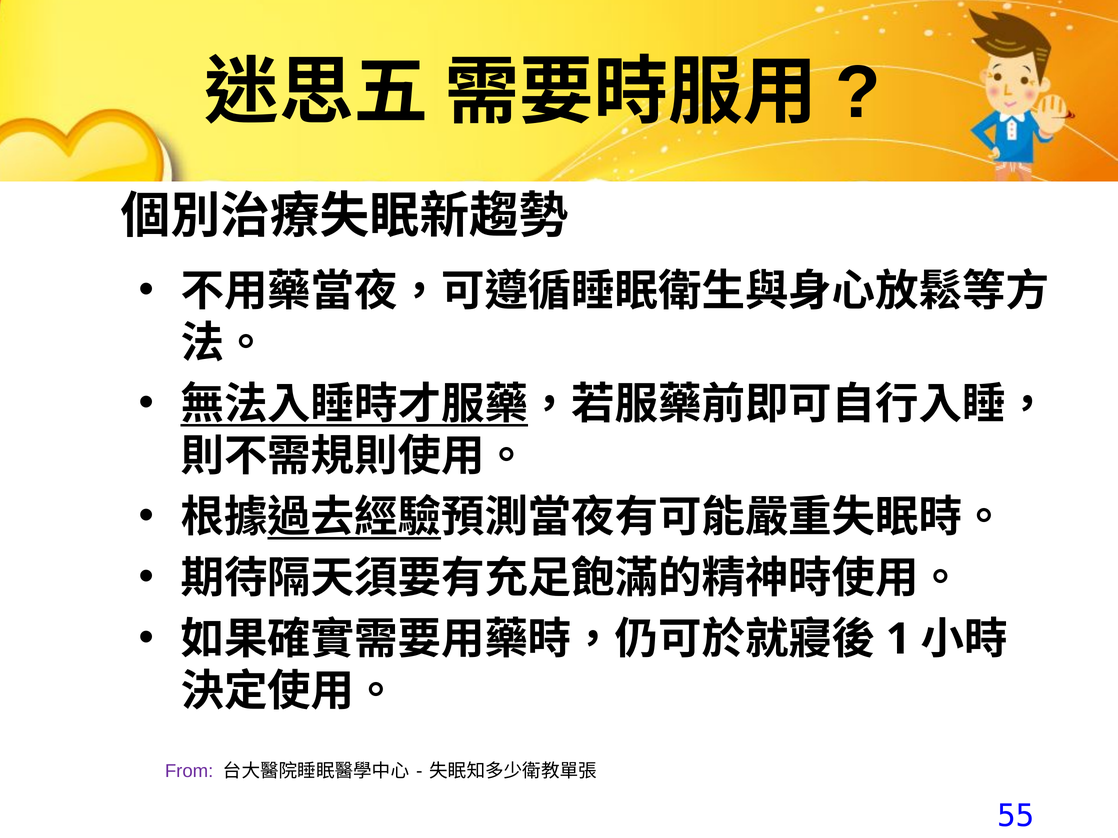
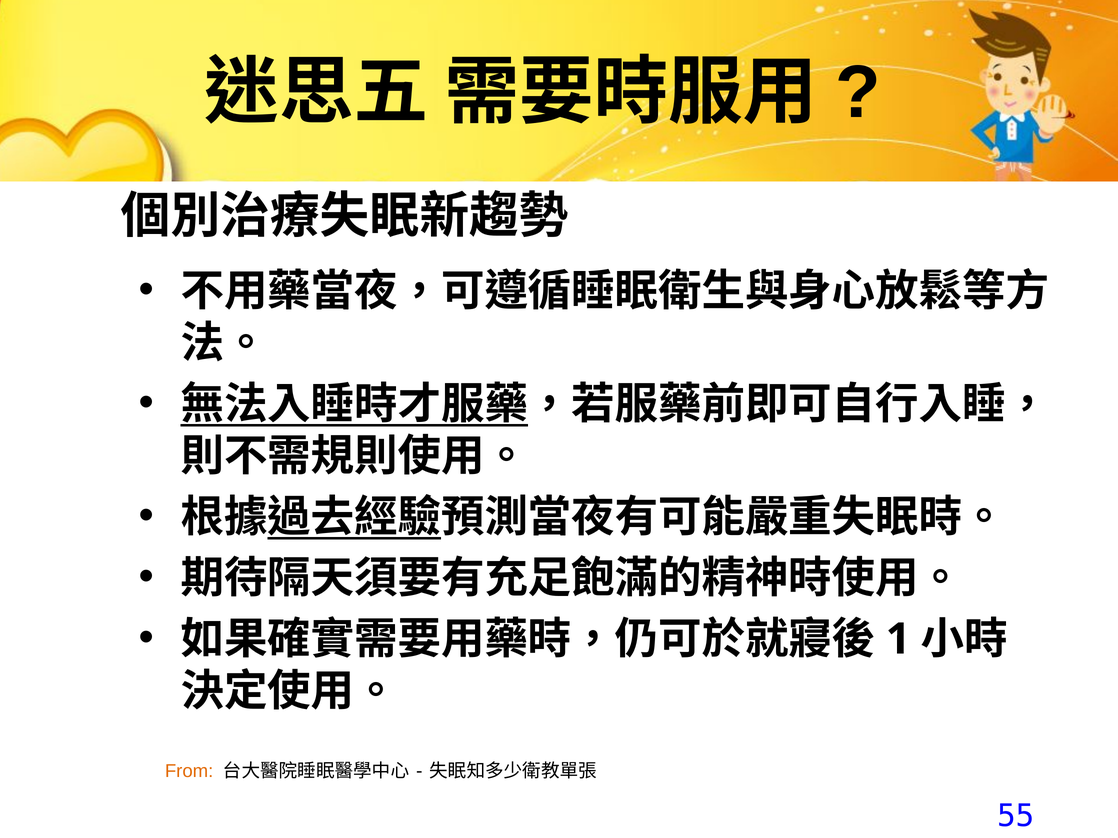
From colour: purple -> orange
